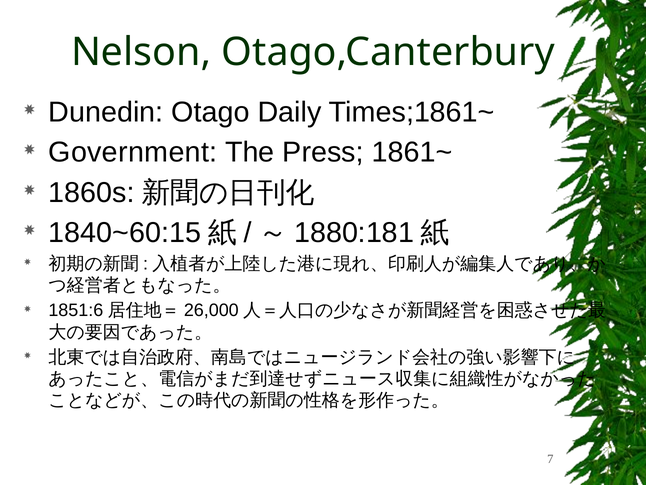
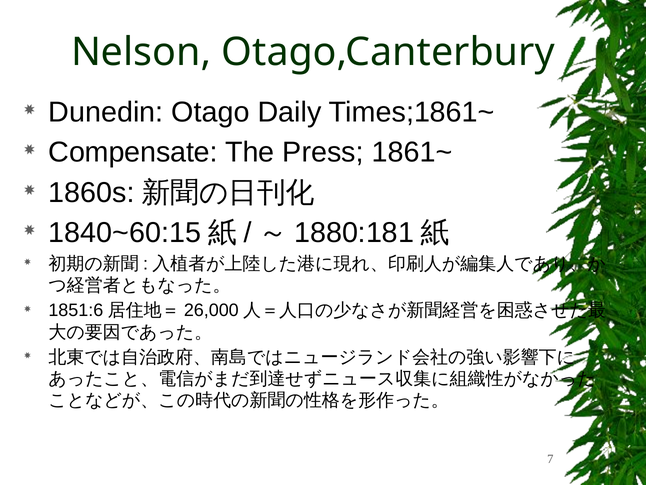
Government: Government -> Compensate
